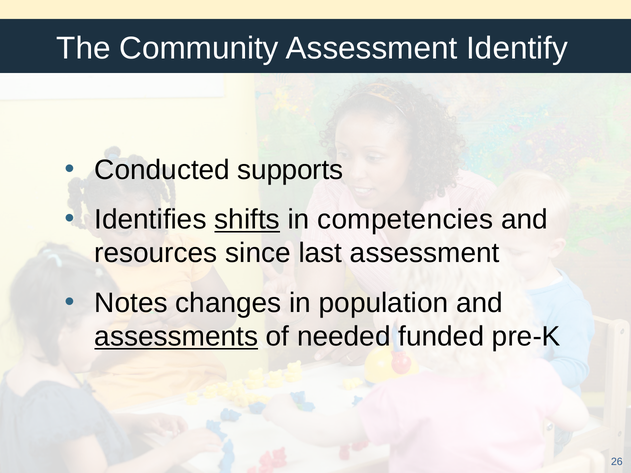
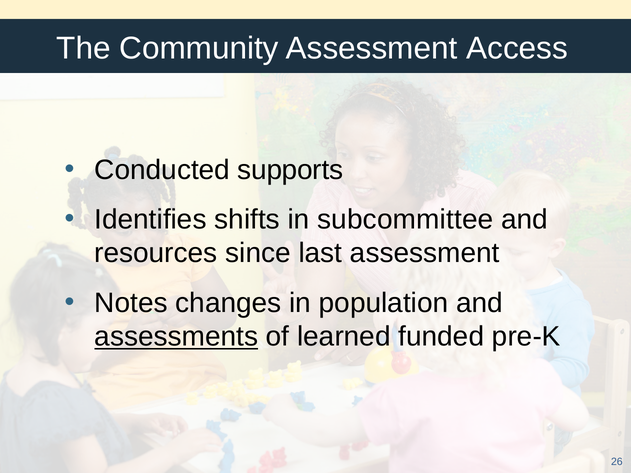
Identify: Identify -> Access
shifts underline: present -> none
competencies: competencies -> subcommittee
needed: needed -> learned
